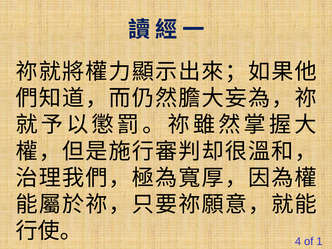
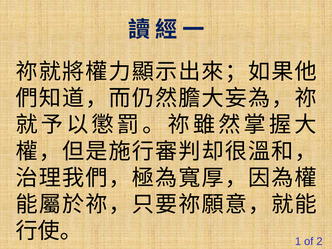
4: 4 -> 1
1: 1 -> 2
